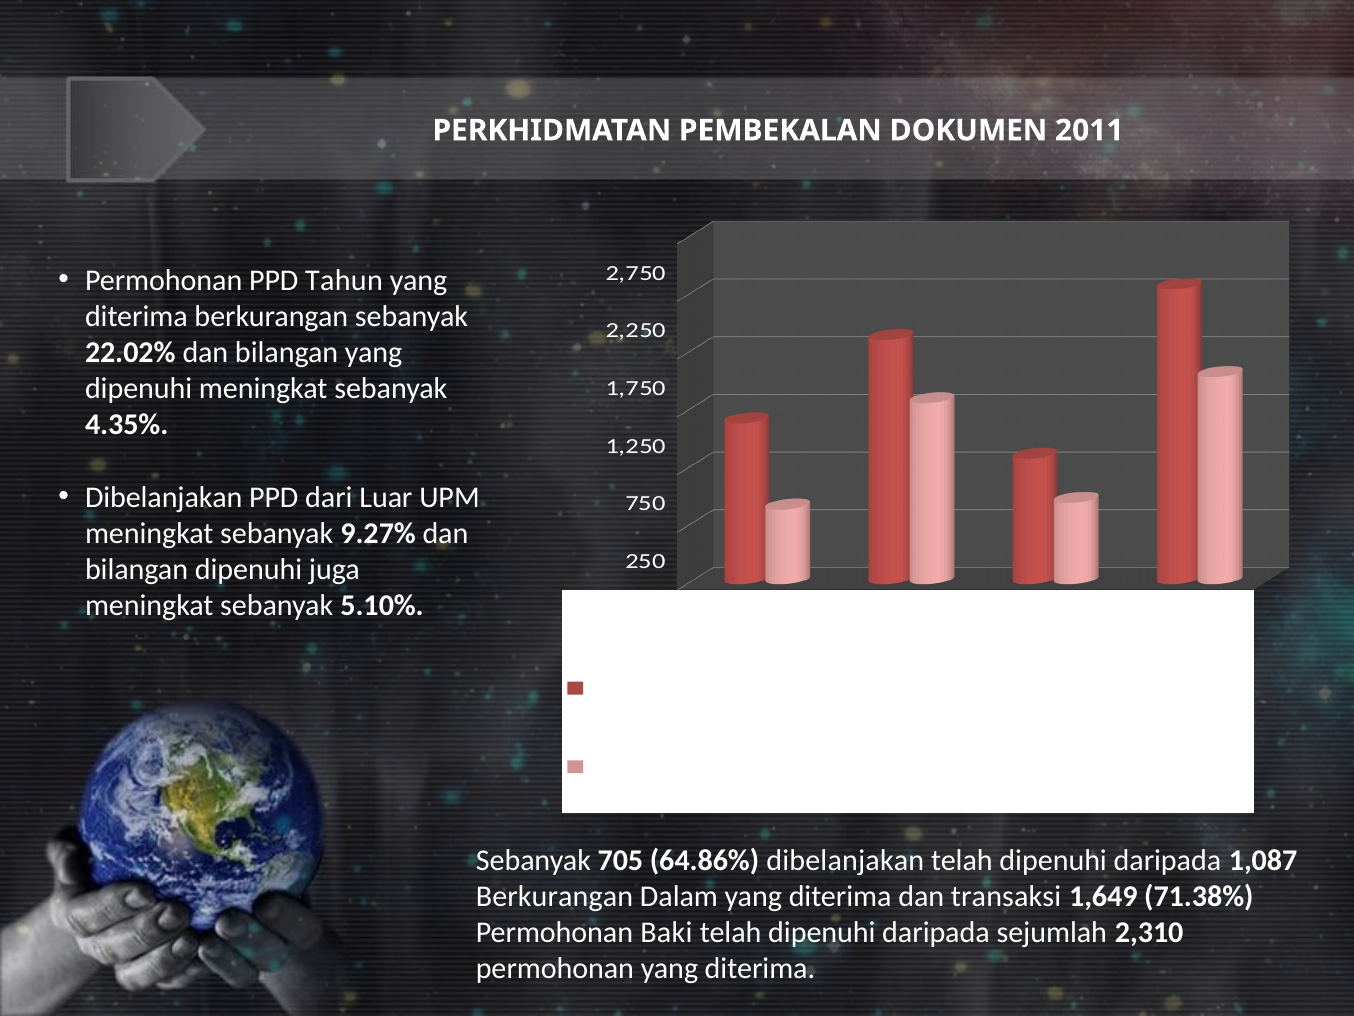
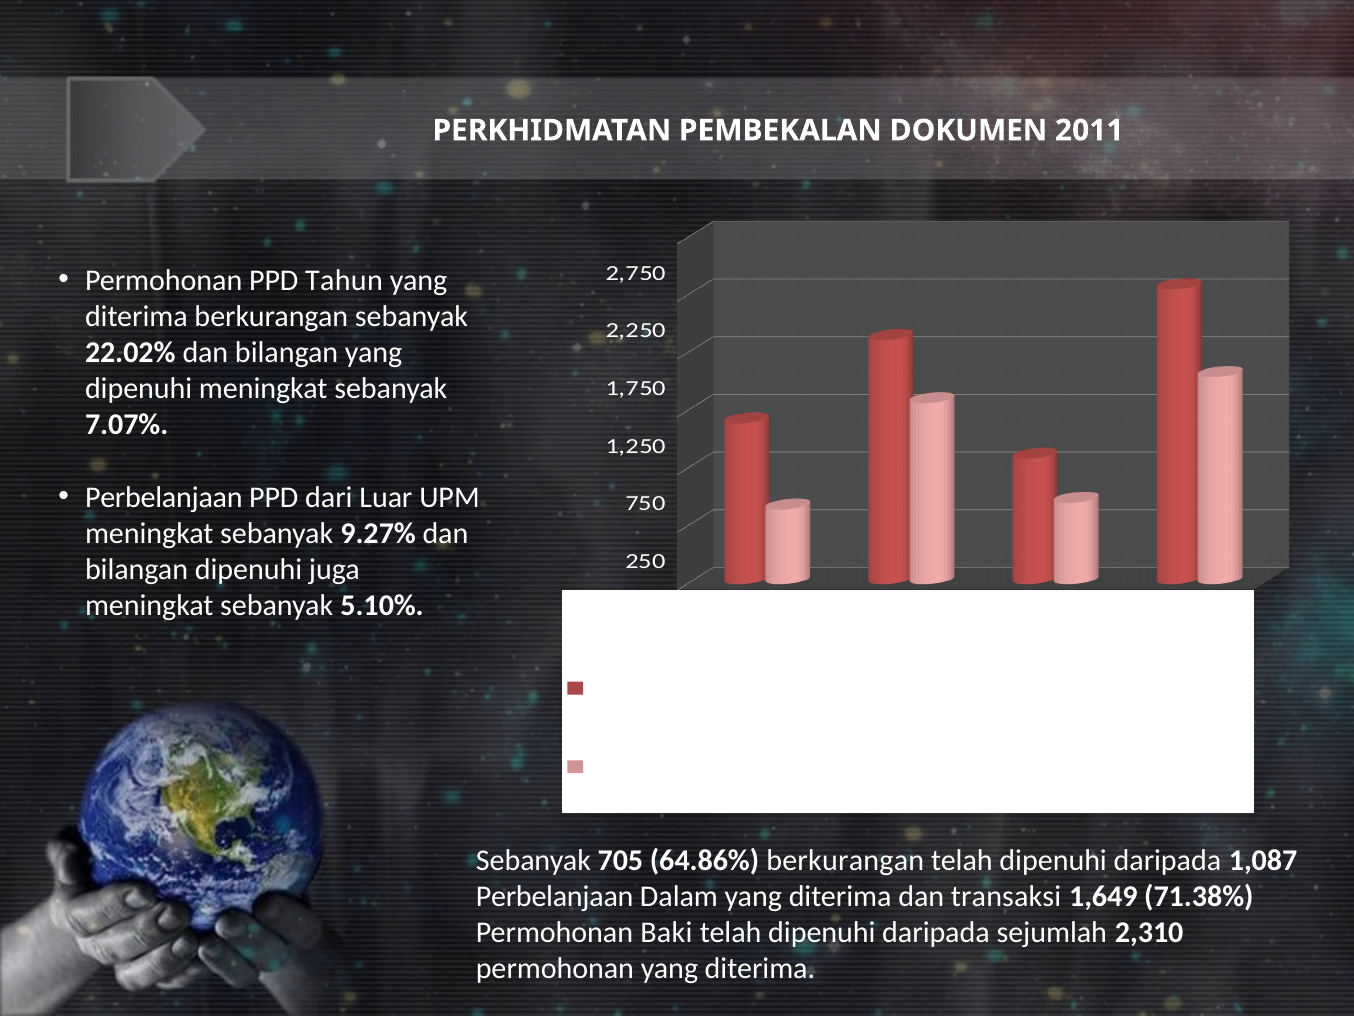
4.35%: 4.35% -> 7.07%
Dibelanjakan at (164, 497): Dibelanjakan -> Perbelanjaan
64.86% dibelanjakan: dibelanjakan -> berkurangan
Berkurangan at (554, 896): Berkurangan -> Perbelanjaan
